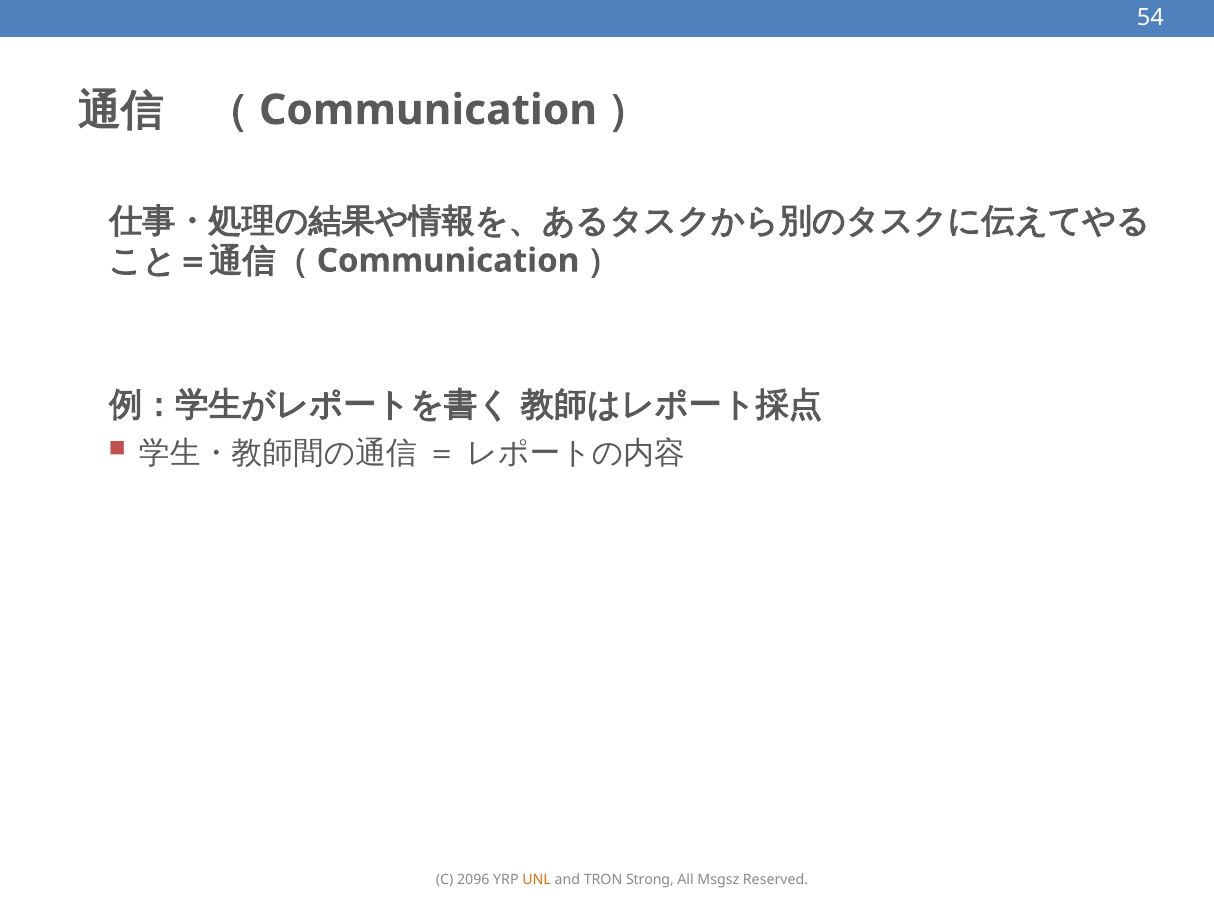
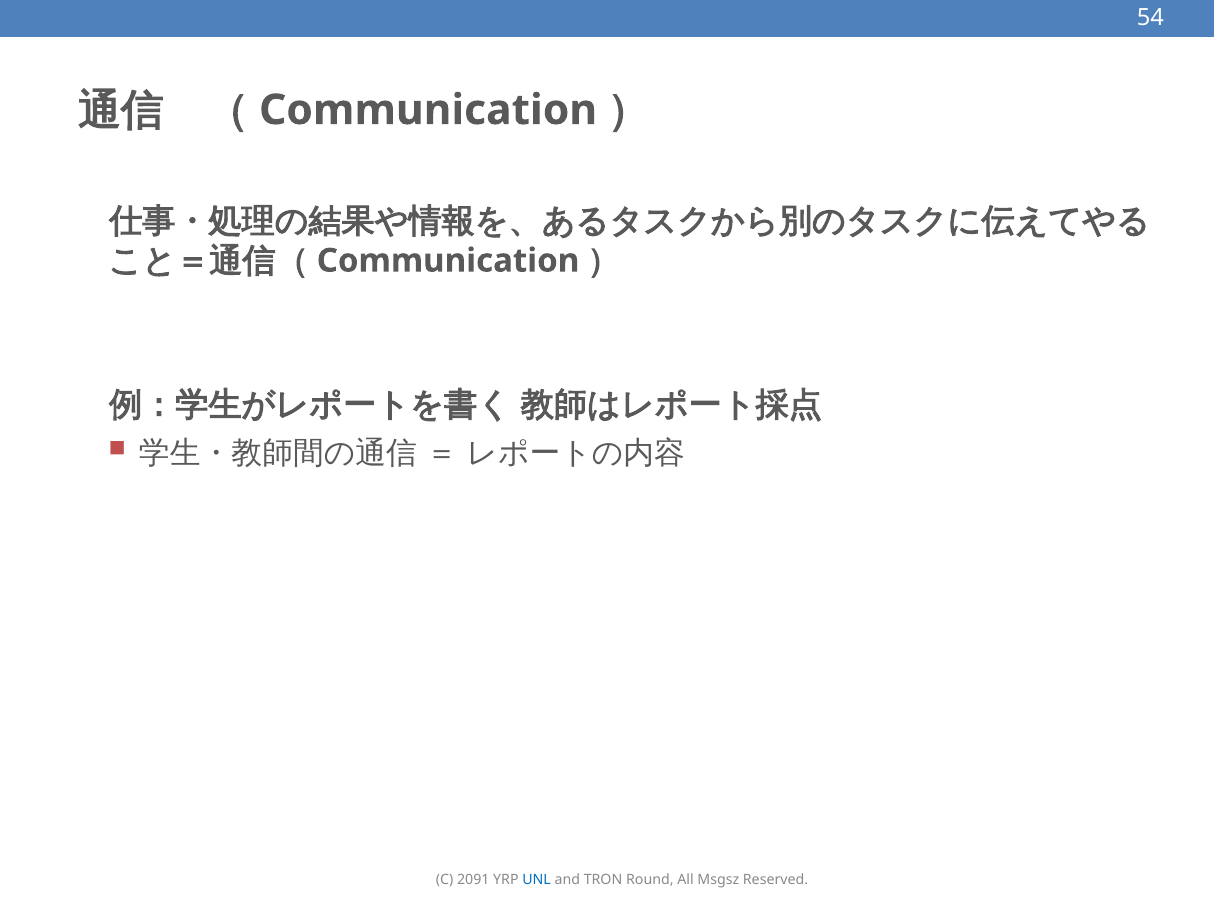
2096: 2096 -> 2091
UNL colour: orange -> blue
Strong: Strong -> Round
